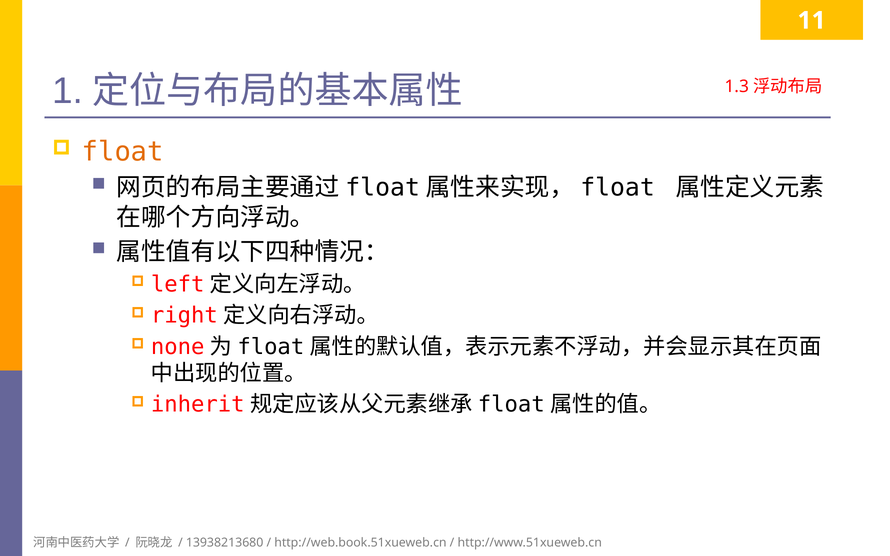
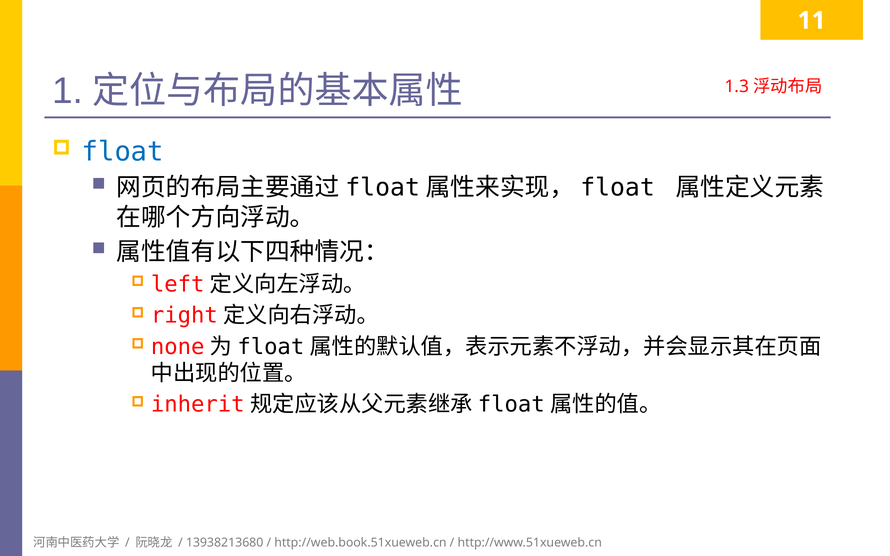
float colour: orange -> blue
